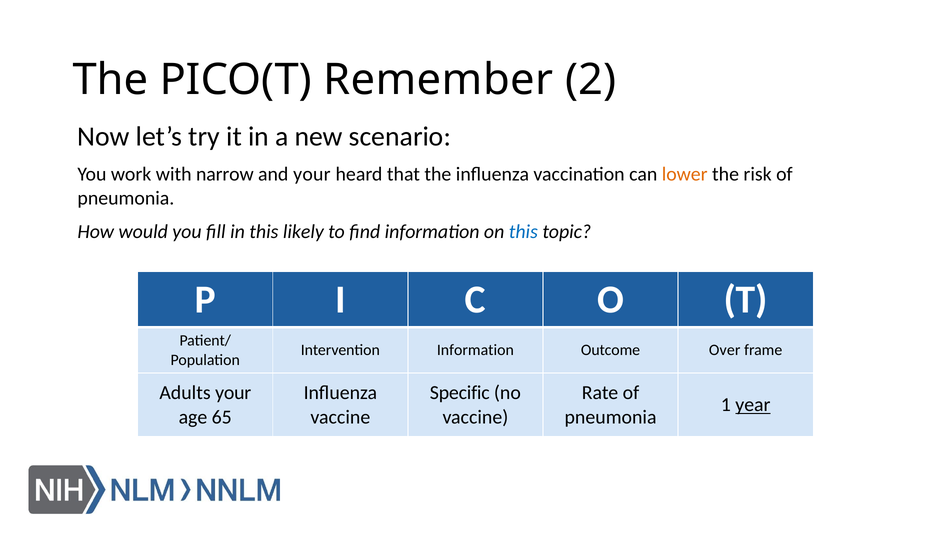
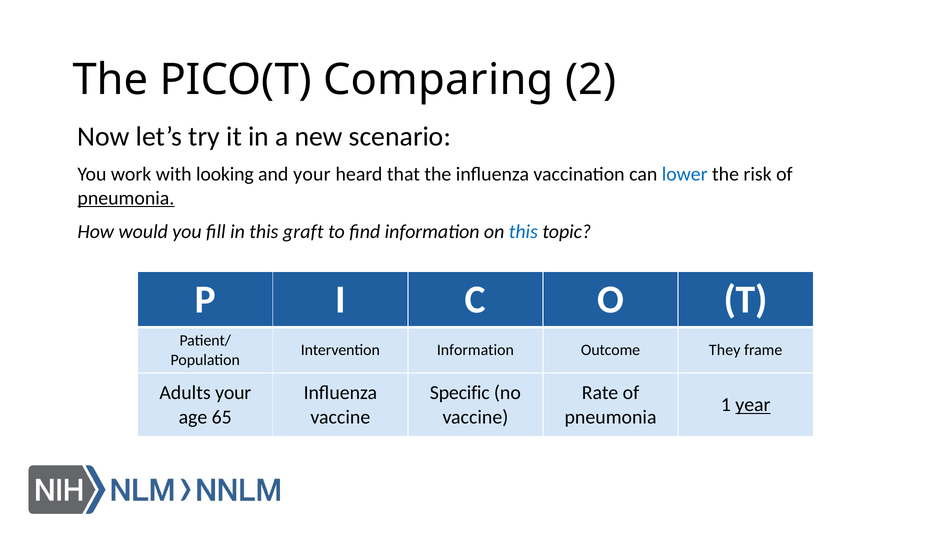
Remember: Remember -> Comparing
narrow: narrow -> looking
lower colour: orange -> blue
pneumonia at (126, 198) underline: none -> present
likely: likely -> graft
Over: Over -> They
